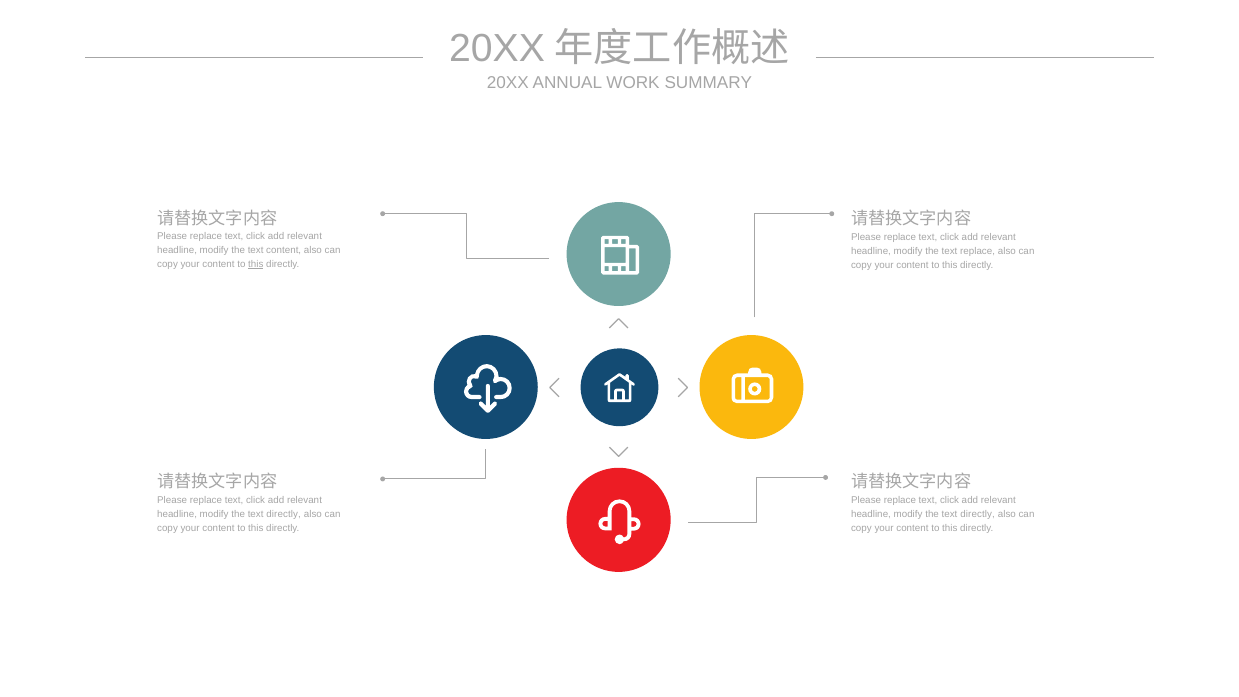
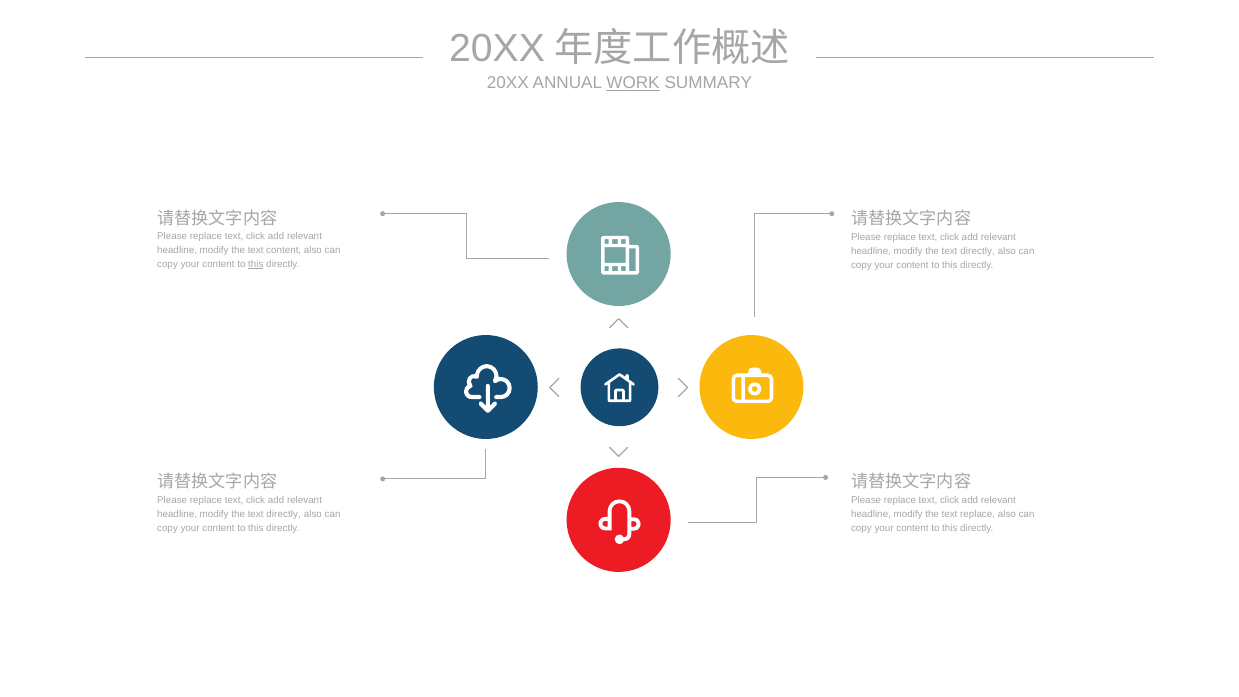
WORK underline: none -> present
replace at (978, 251): replace -> directly
directly at (978, 514): directly -> replace
